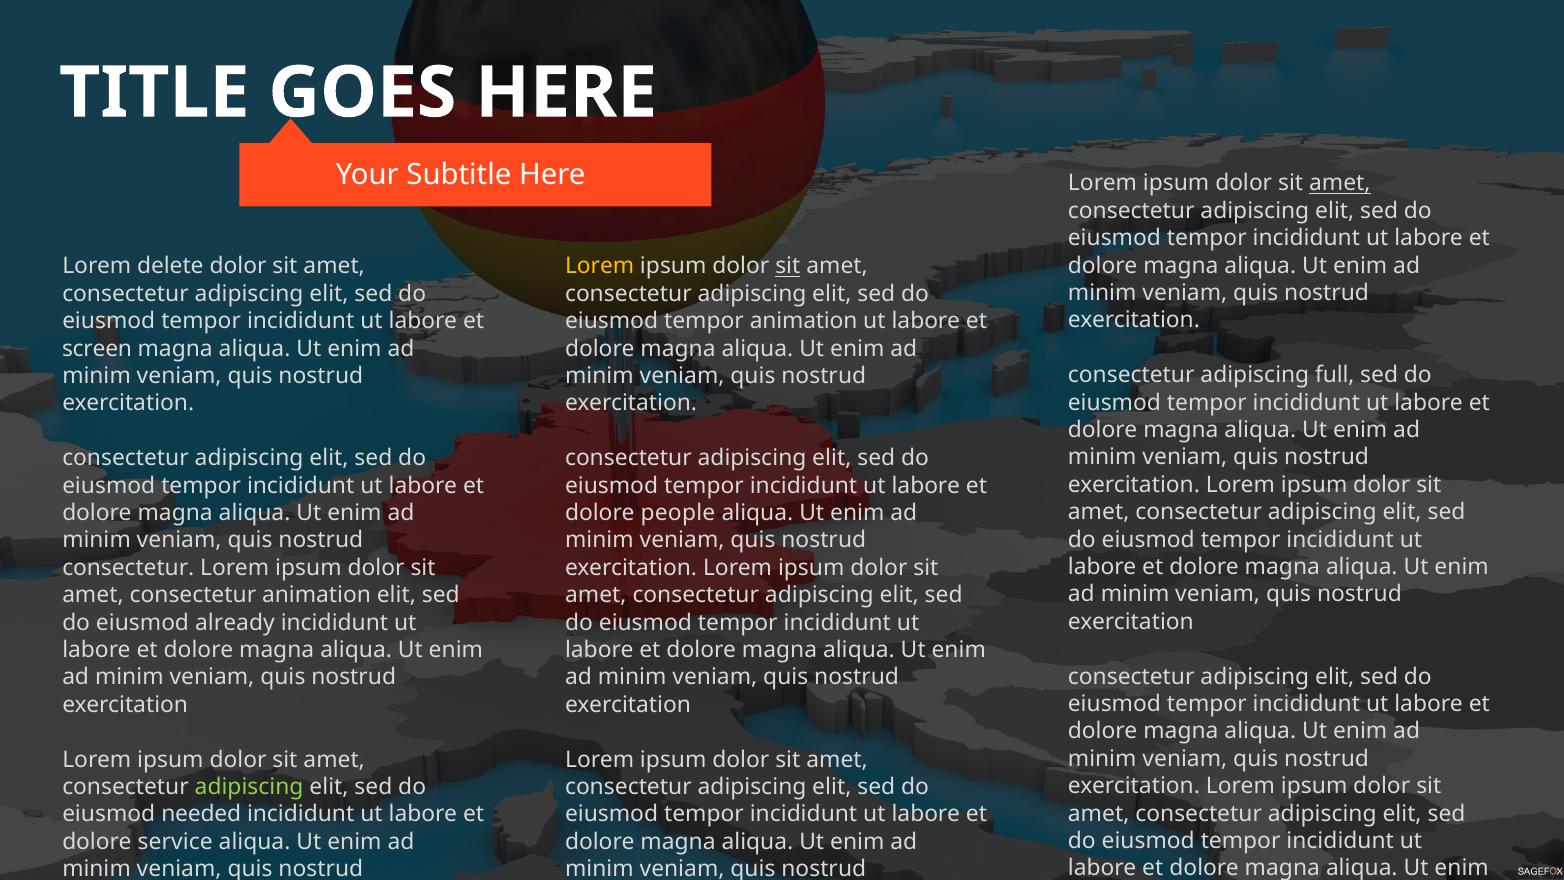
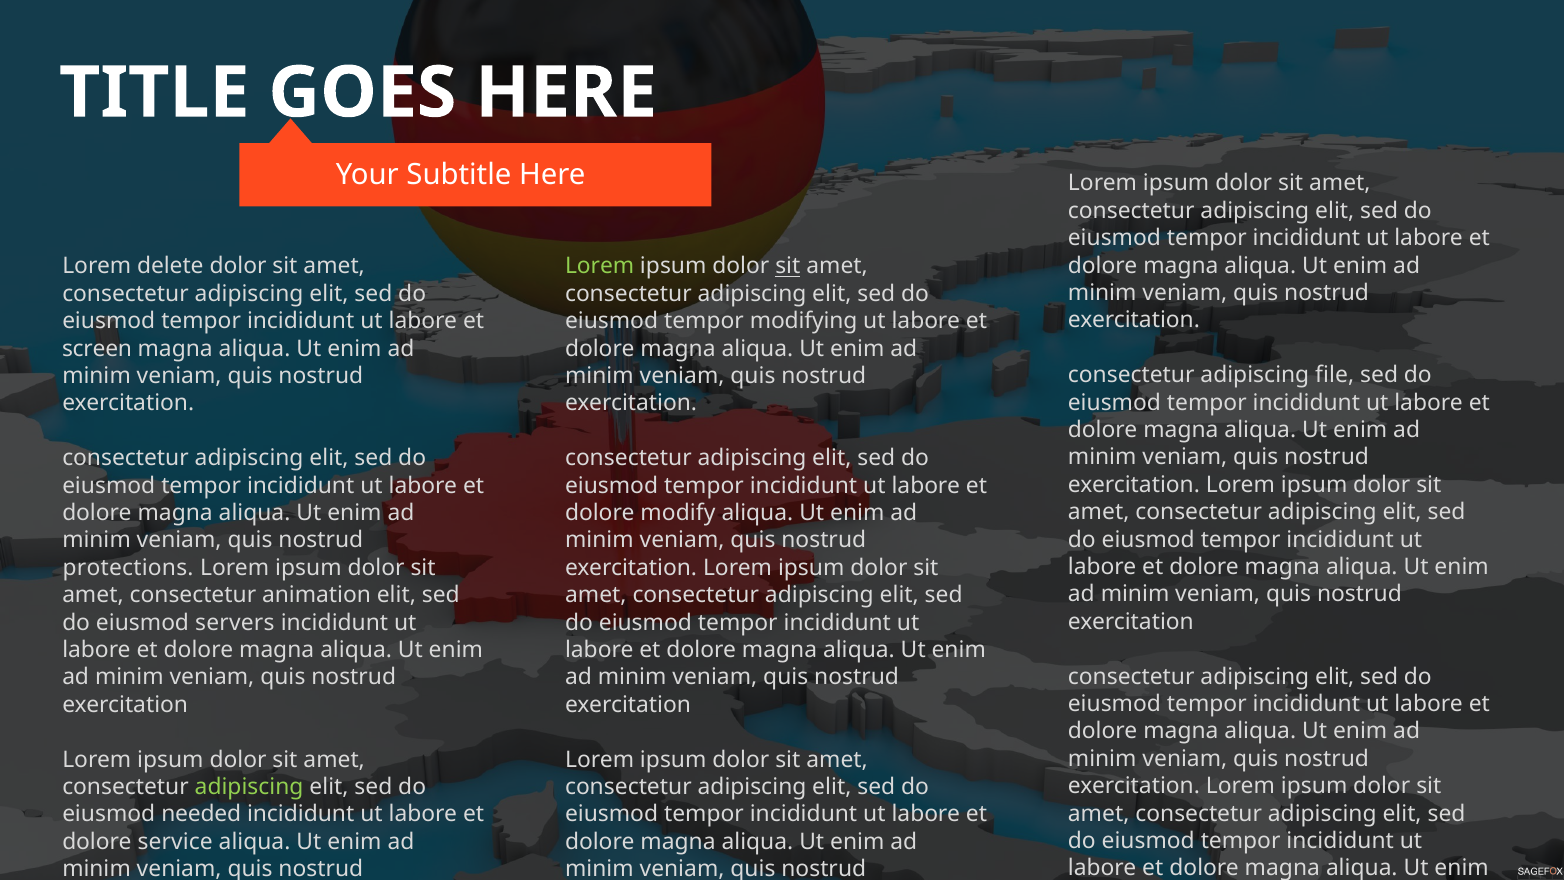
amet at (1340, 183) underline: present -> none
Lorem at (600, 266) colour: yellow -> light green
tempor animation: animation -> modifying
full: full -> file
people: people -> modify
consectetur at (128, 568): consectetur -> protections
already: already -> servers
